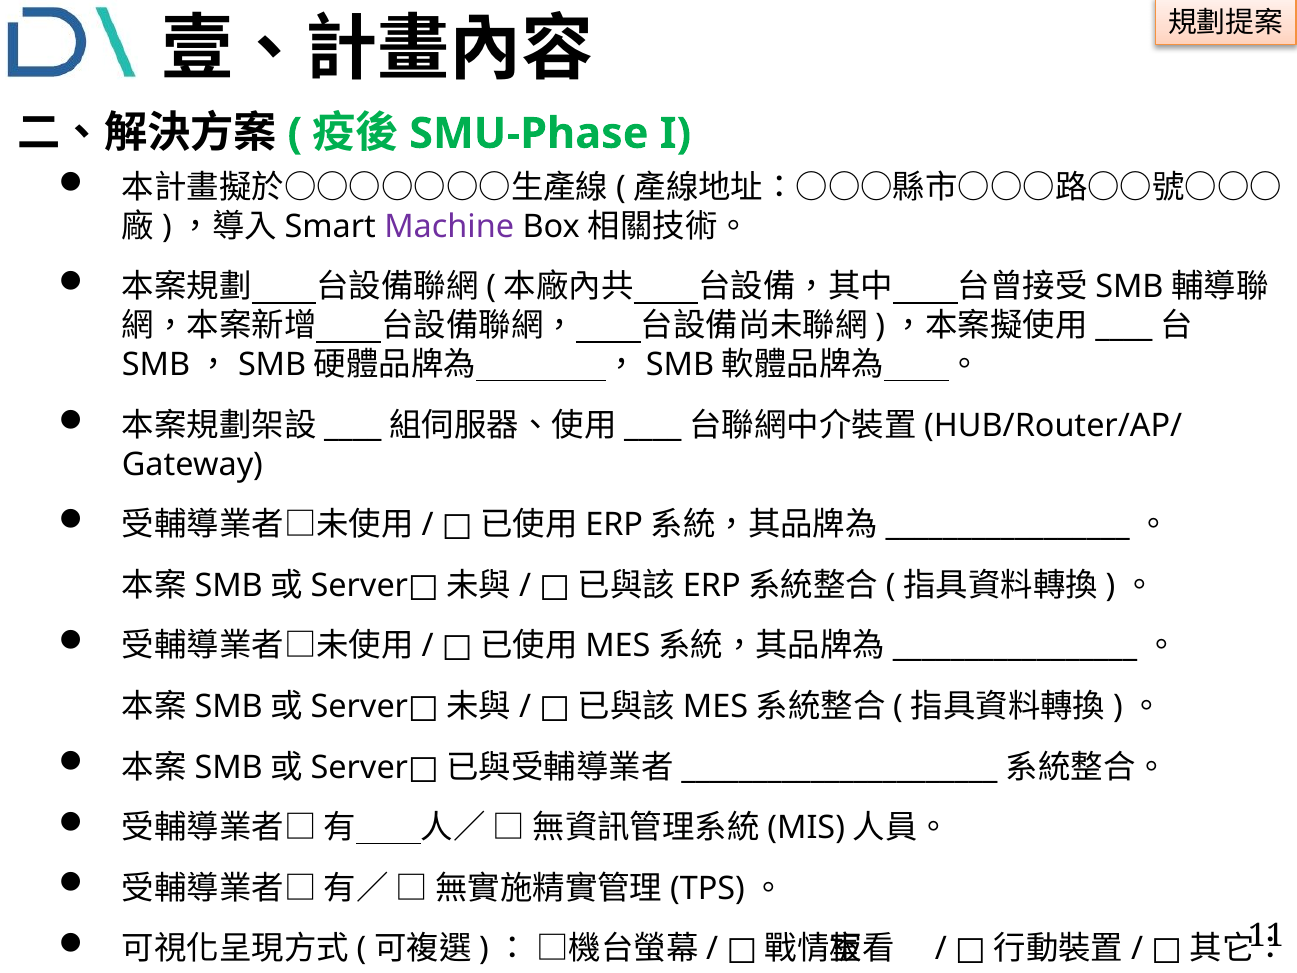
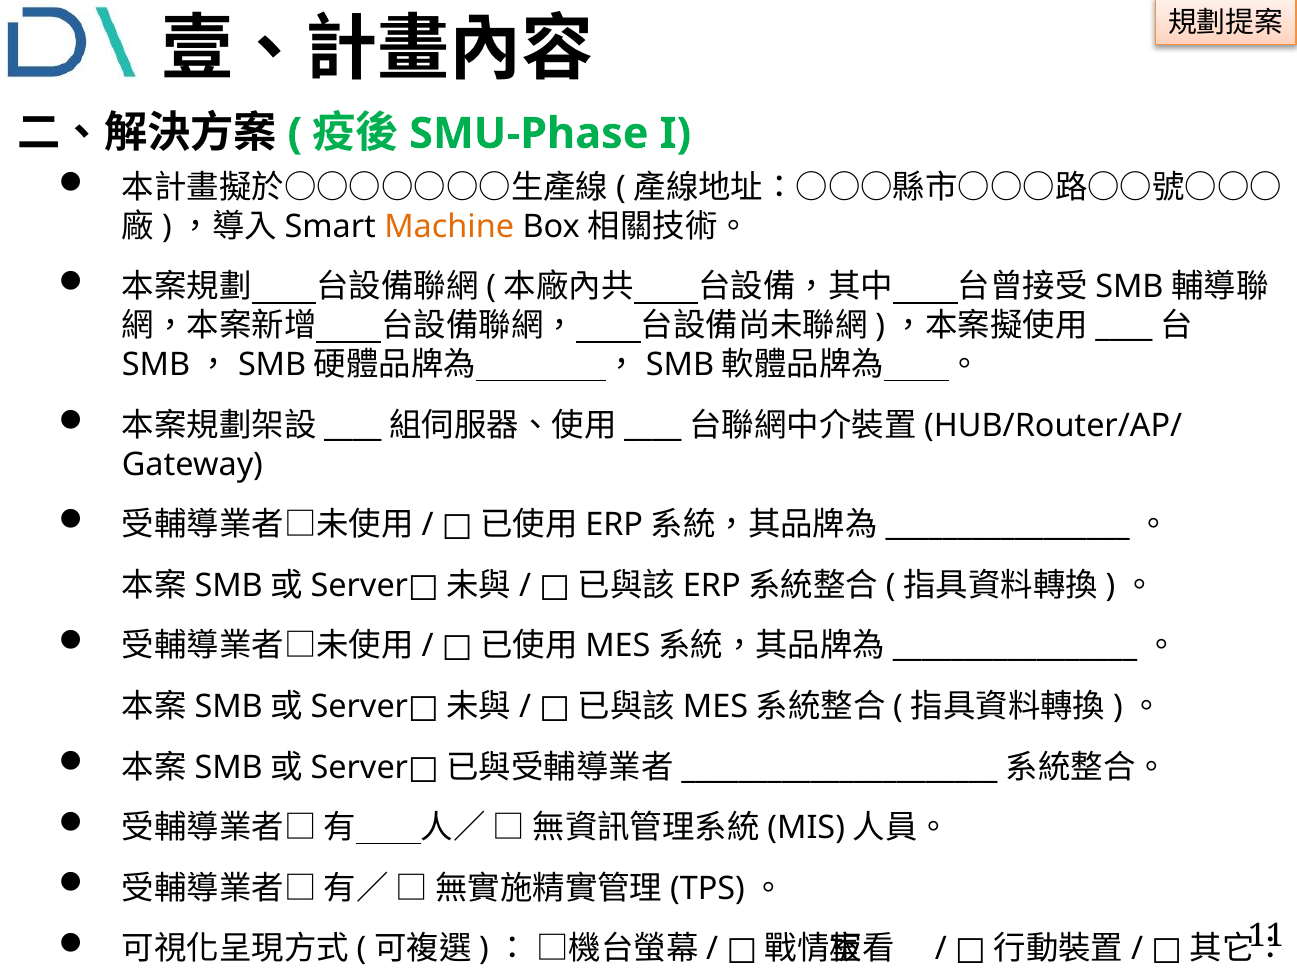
Machine colour: purple -> orange
